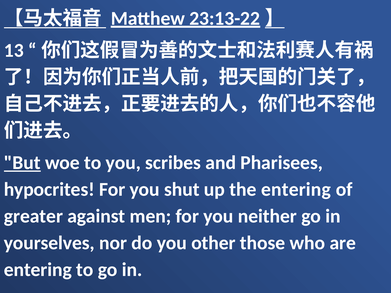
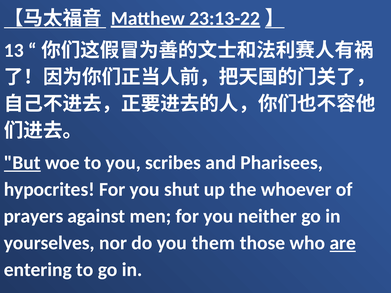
the entering: entering -> whoever
greater: greater -> prayers
other: other -> them
are underline: none -> present
